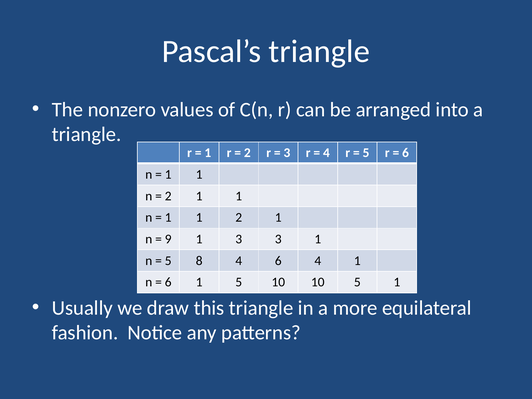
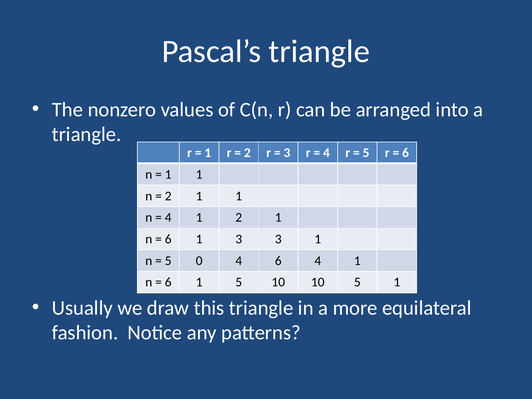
1 at (168, 218): 1 -> 4
9 at (168, 239): 9 -> 6
8: 8 -> 0
